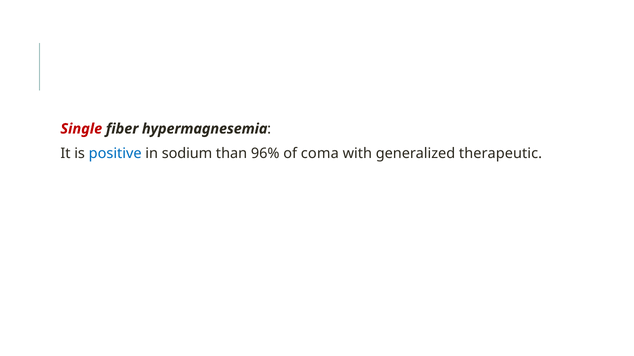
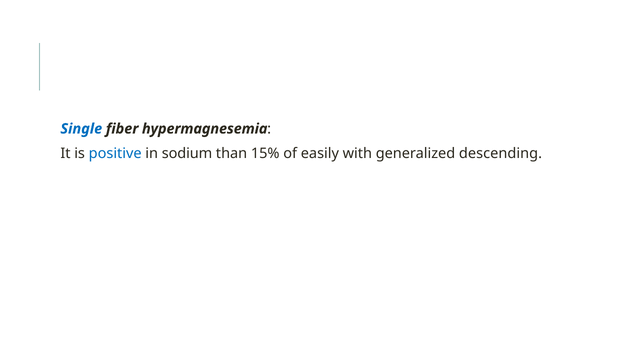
Single colour: red -> blue
96%: 96% -> 15%
coma: coma -> easily
therapeutic: therapeutic -> descending
